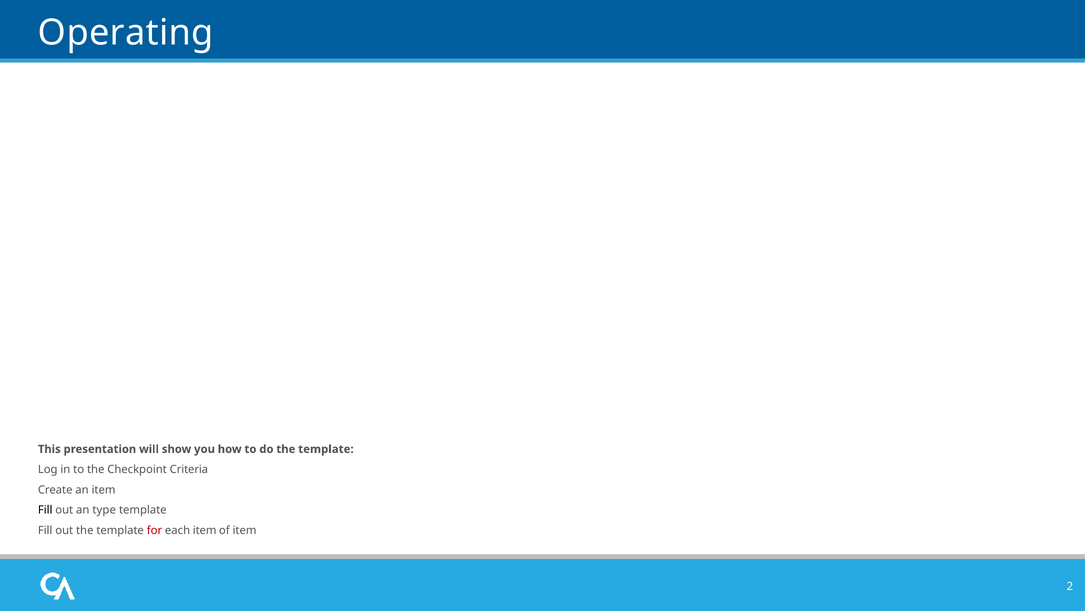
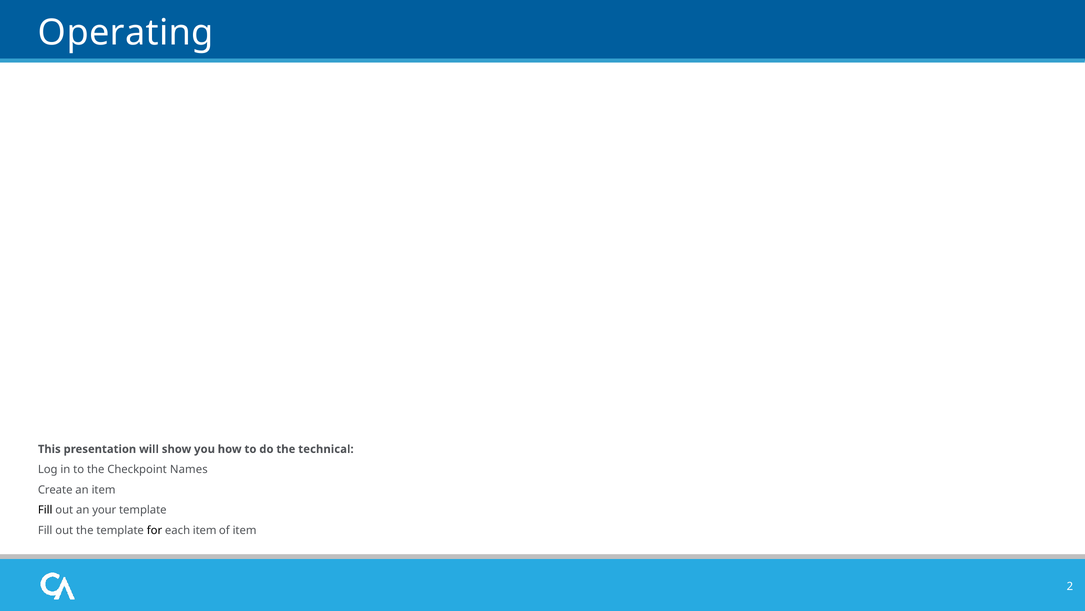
do the template: template -> technical
Criteria: Criteria -> Names
type: type -> your
for colour: red -> black
